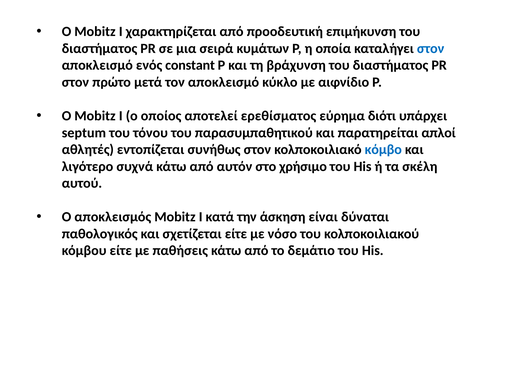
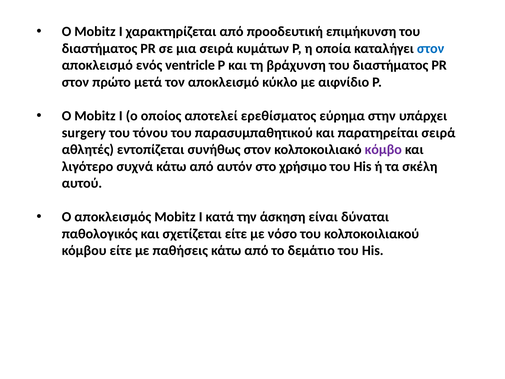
constant: constant -> ventricle
διότι: διότι -> στην
septum: septum -> surgery
παρατηρείται απλοί: απλοί -> σειρά
κόμβο colour: blue -> purple
